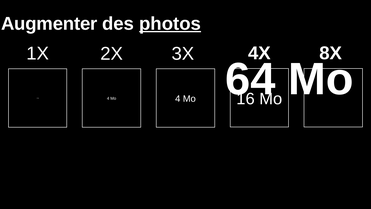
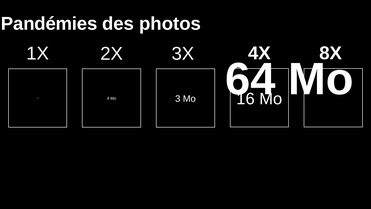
Augmenter: Augmenter -> Pandémies
photos underline: present -> none
Mo 4: 4 -> 3
